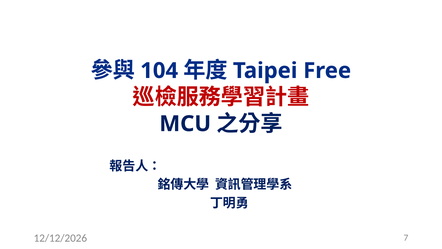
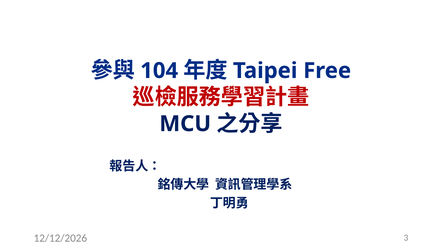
7: 7 -> 3
